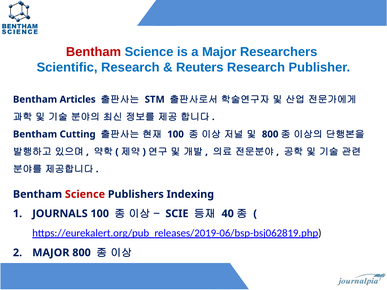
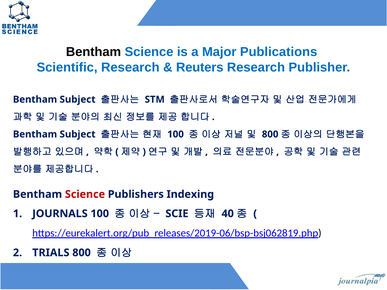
Bentham at (93, 52) colour: red -> black
Researchers: Researchers -> Publications
Articles at (78, 100): Articles -> Subject
Cutting at (78, 134): Cutting -> Subject
MAJOR at (51, 253): MAJOR -> TRIALS
